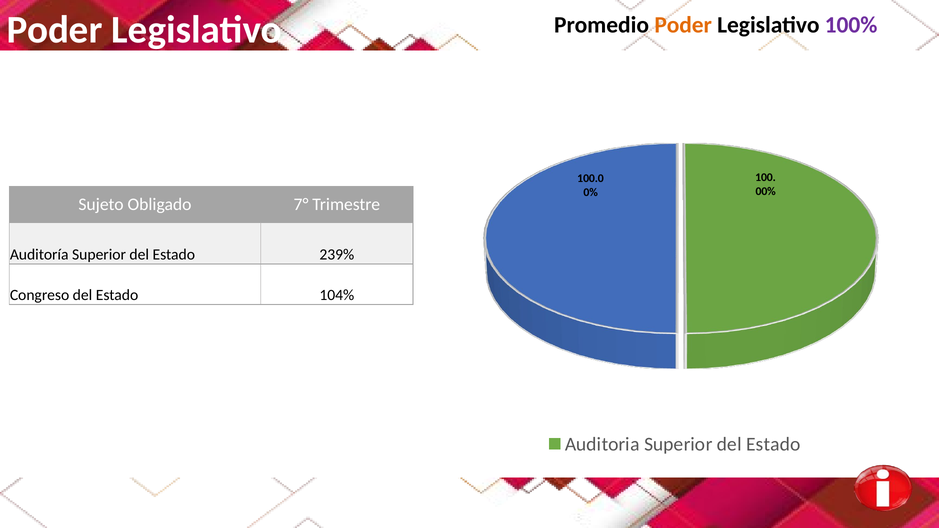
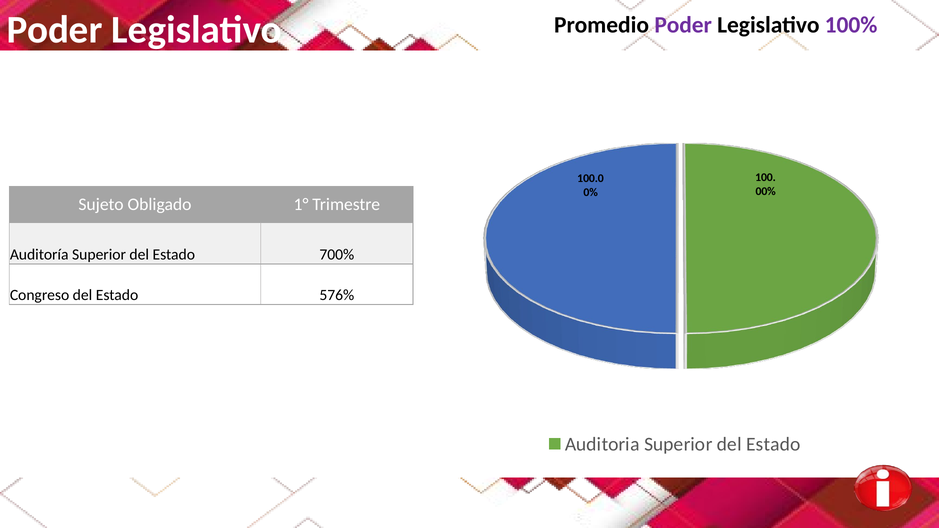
Poder at (683, 25) colour: orange -> purple
7°: 7° -> 1°
239%: 239% -> 700%
104%: 104% -> 576%
